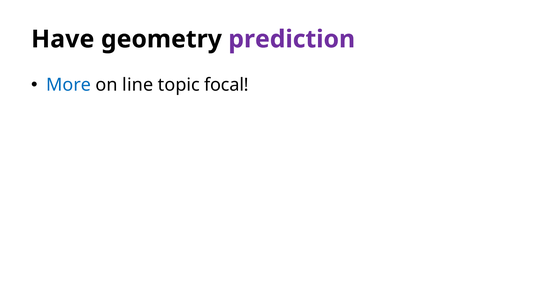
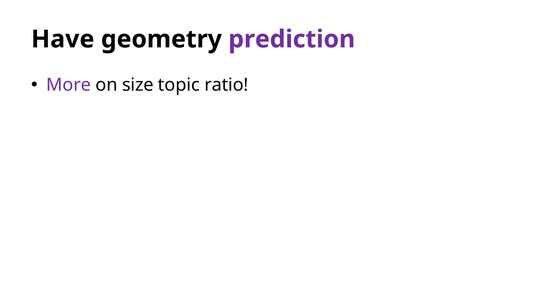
More colour: blue -> purple
line: line -> size
focal: focal -> ratio
